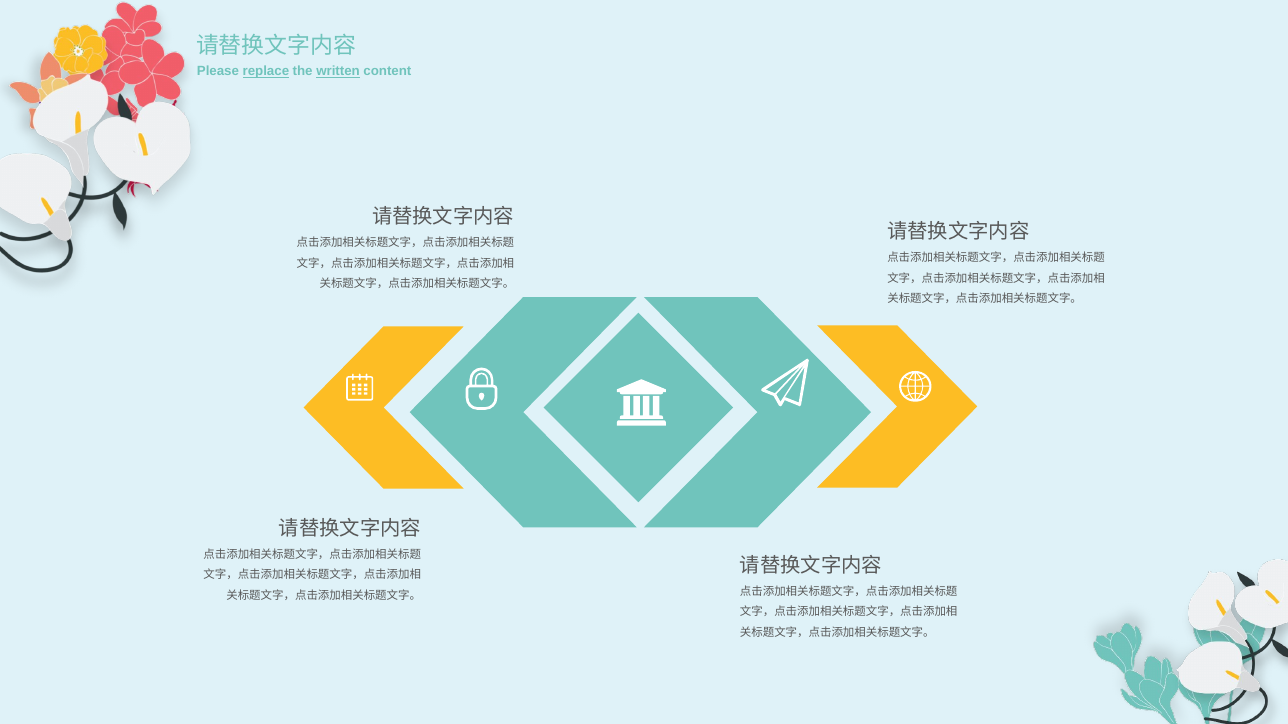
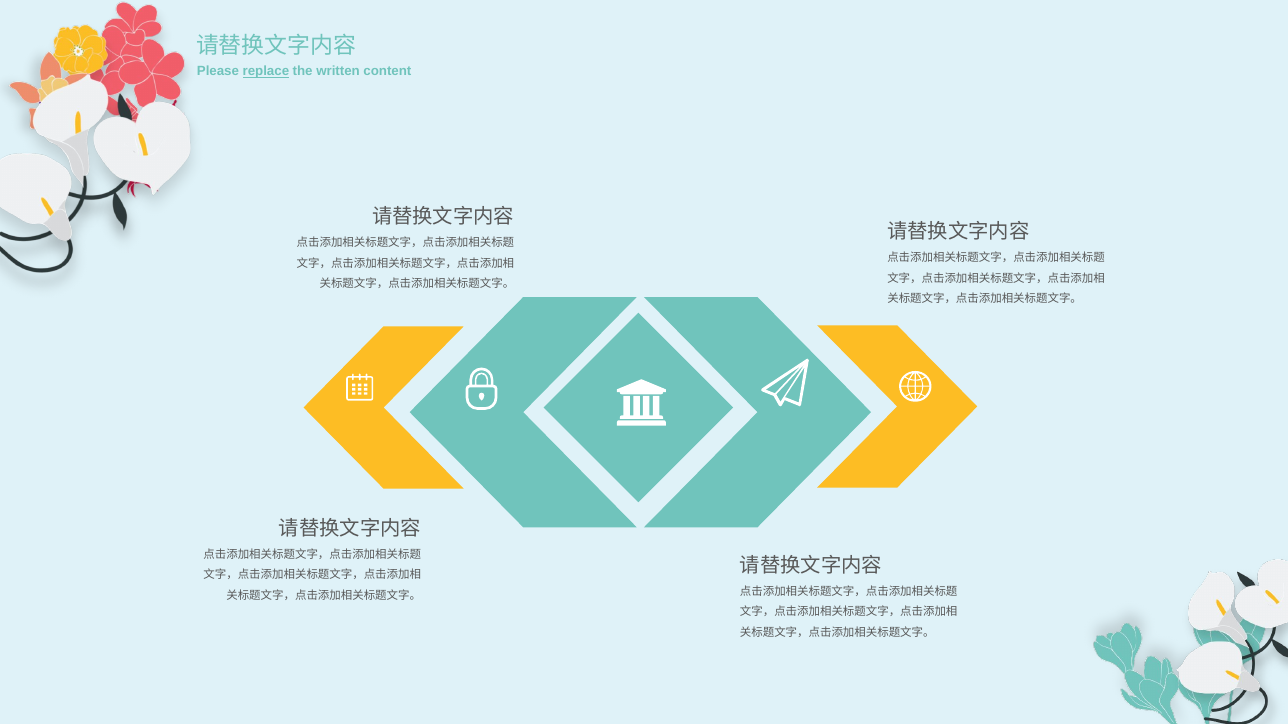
written underline: present -> none
